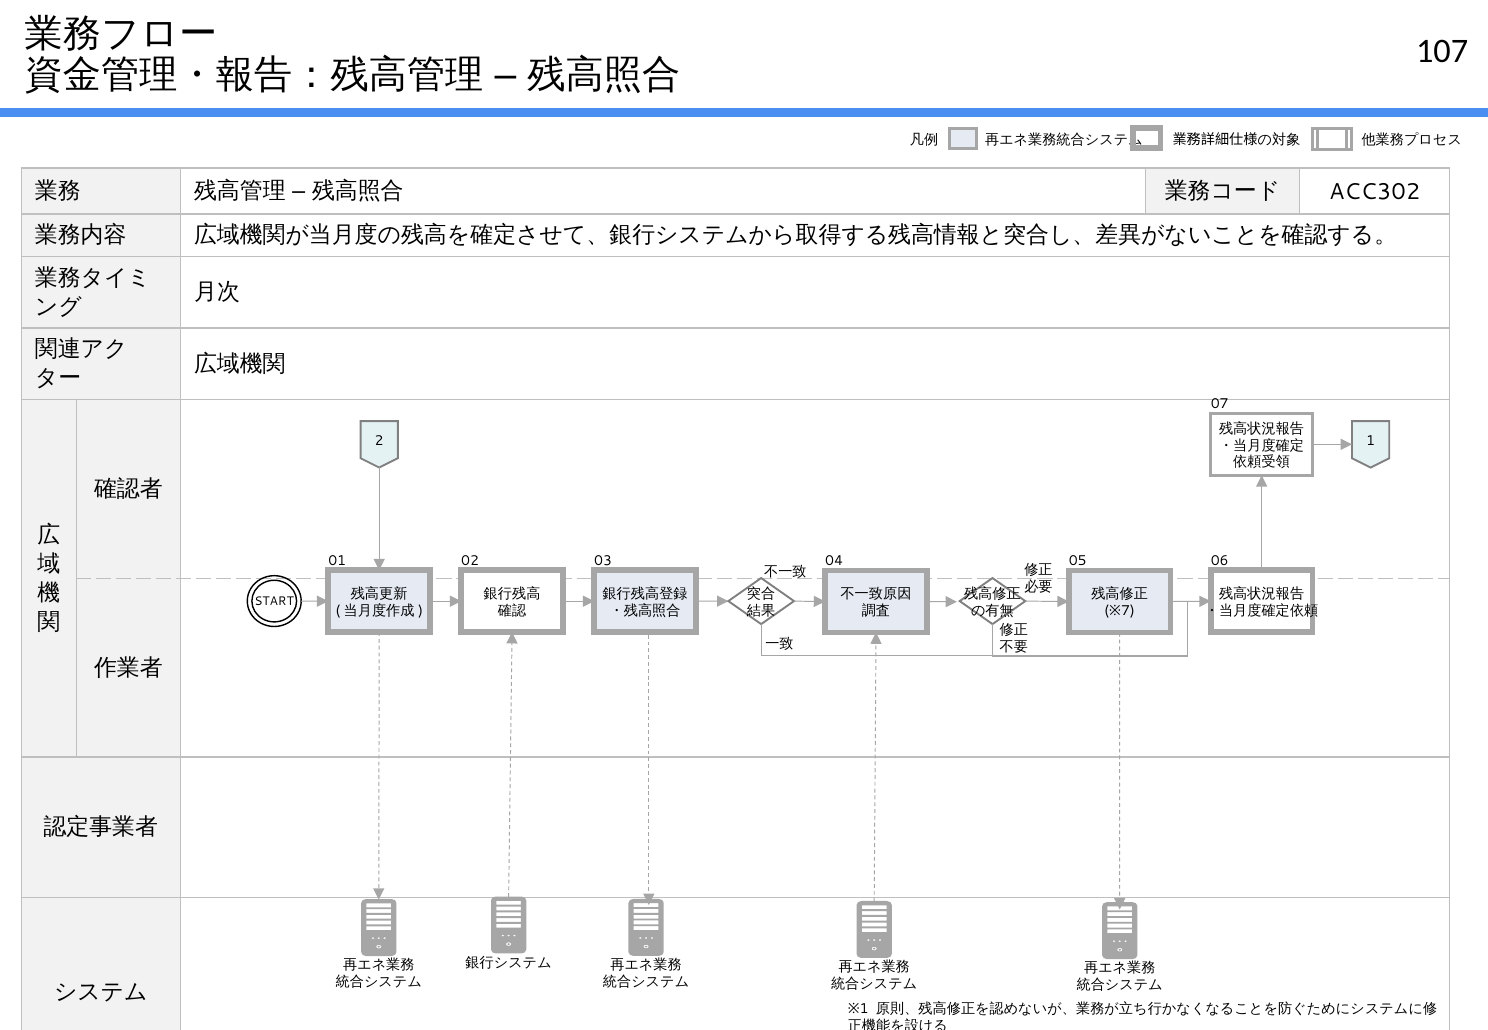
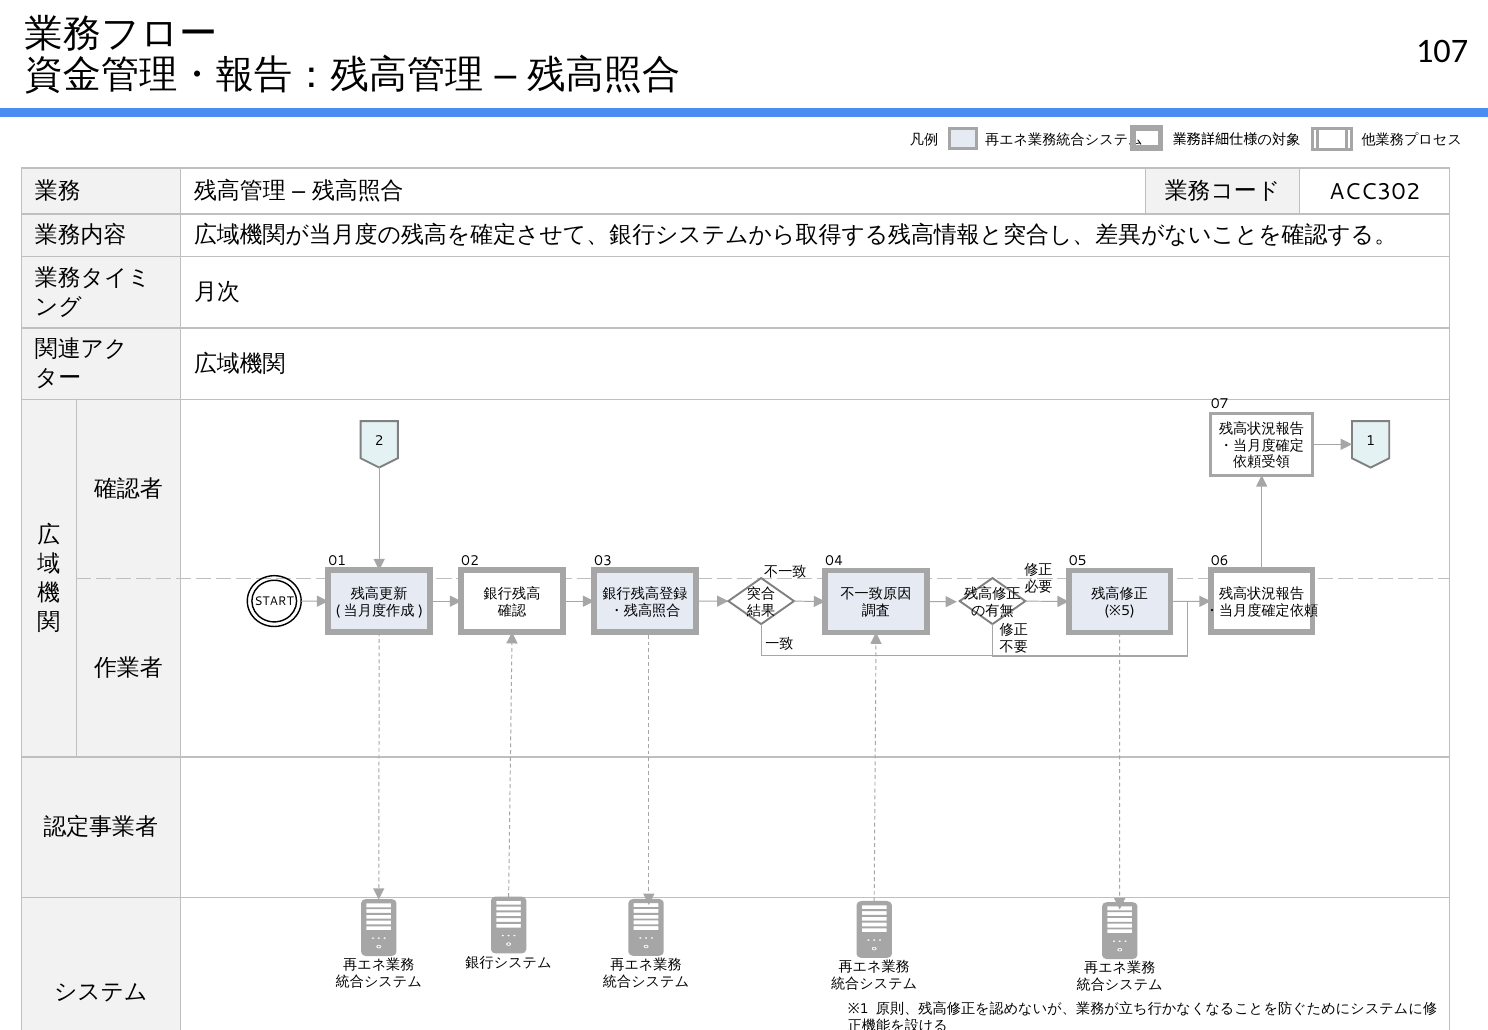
7: 7 -> 5
